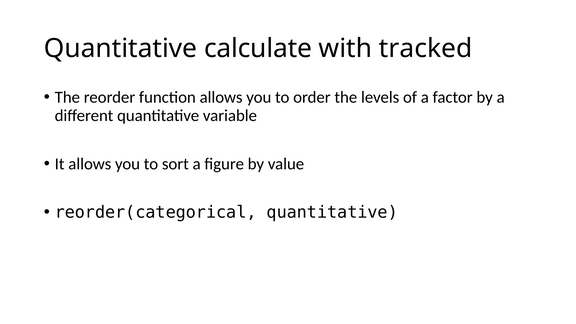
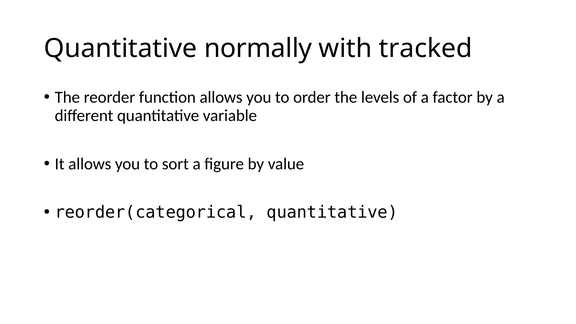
calculate: calculate -> normally
